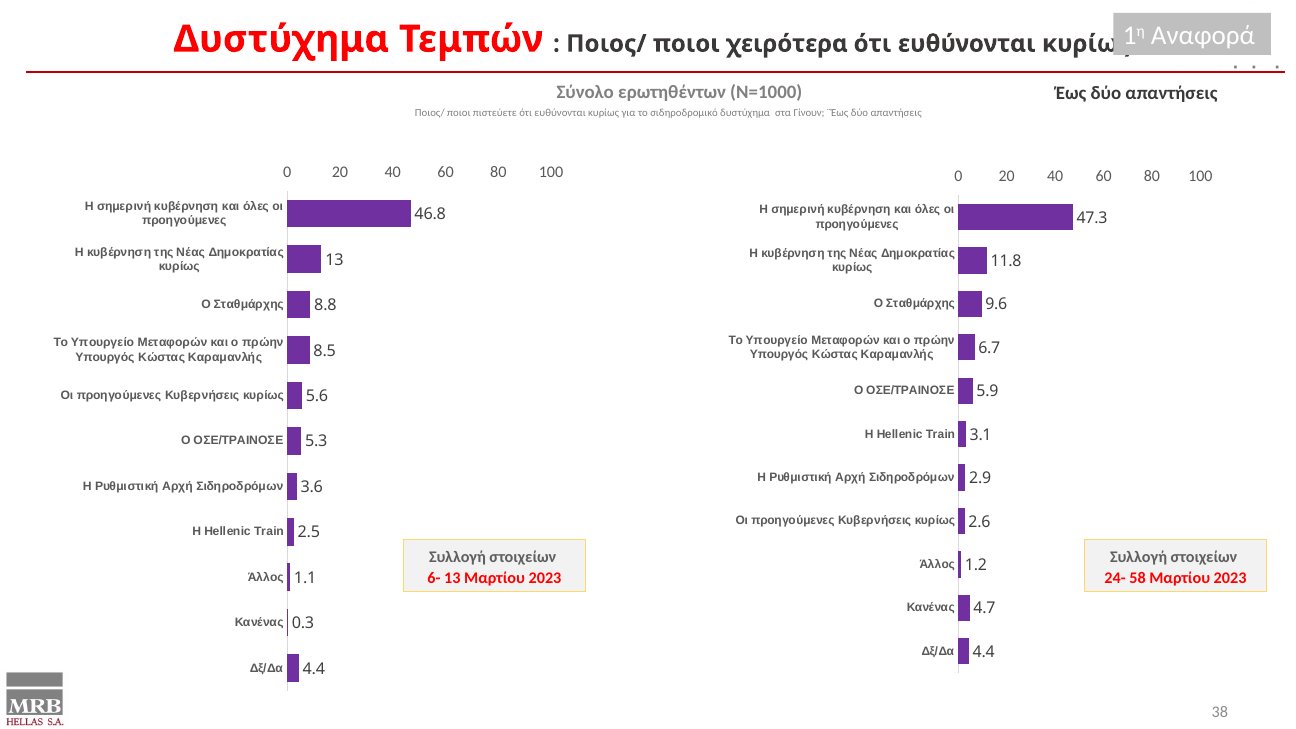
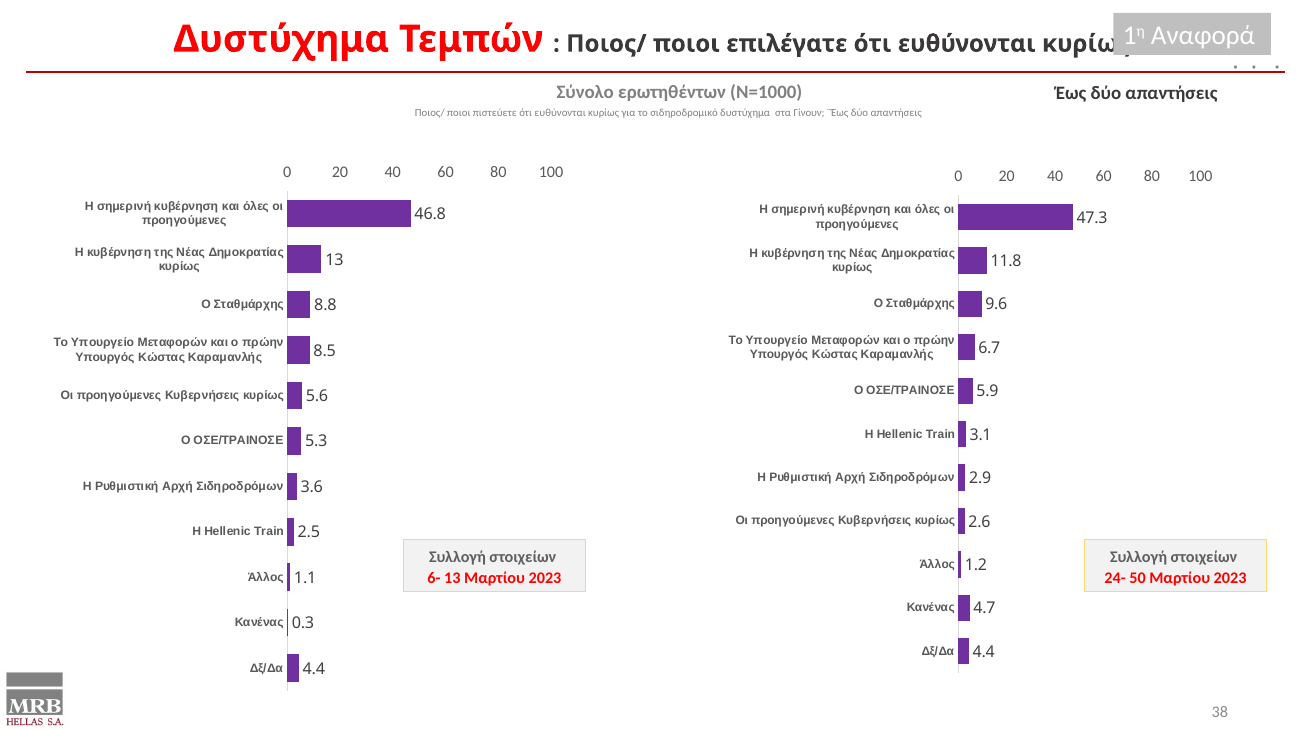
χειρότερα: χειρότερα -> επιλέγατε
58: 58 -> 50
